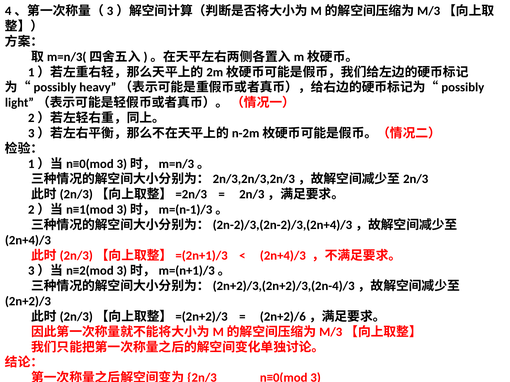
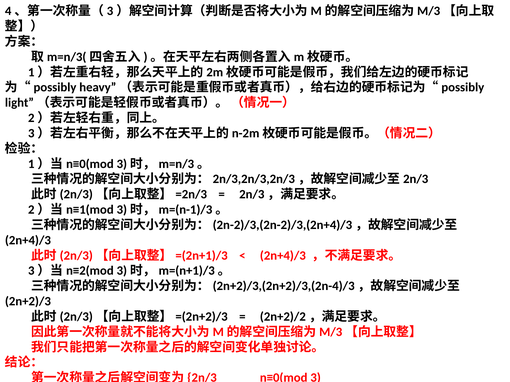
2n+2)/6: 2n+2)/6 -> 2n+2)/2
